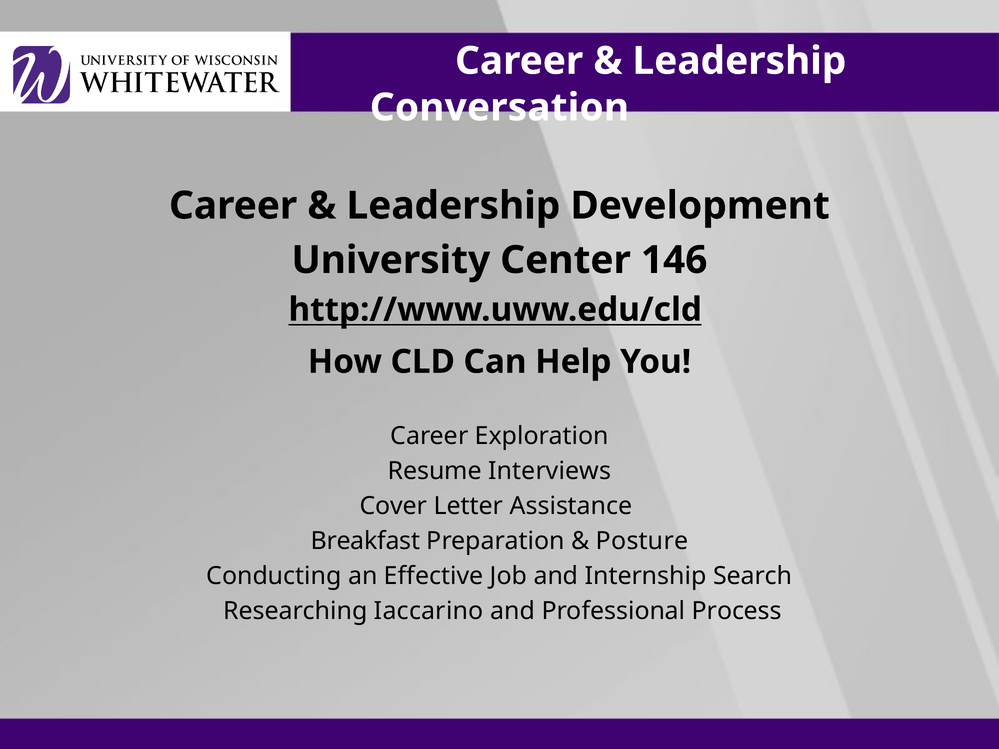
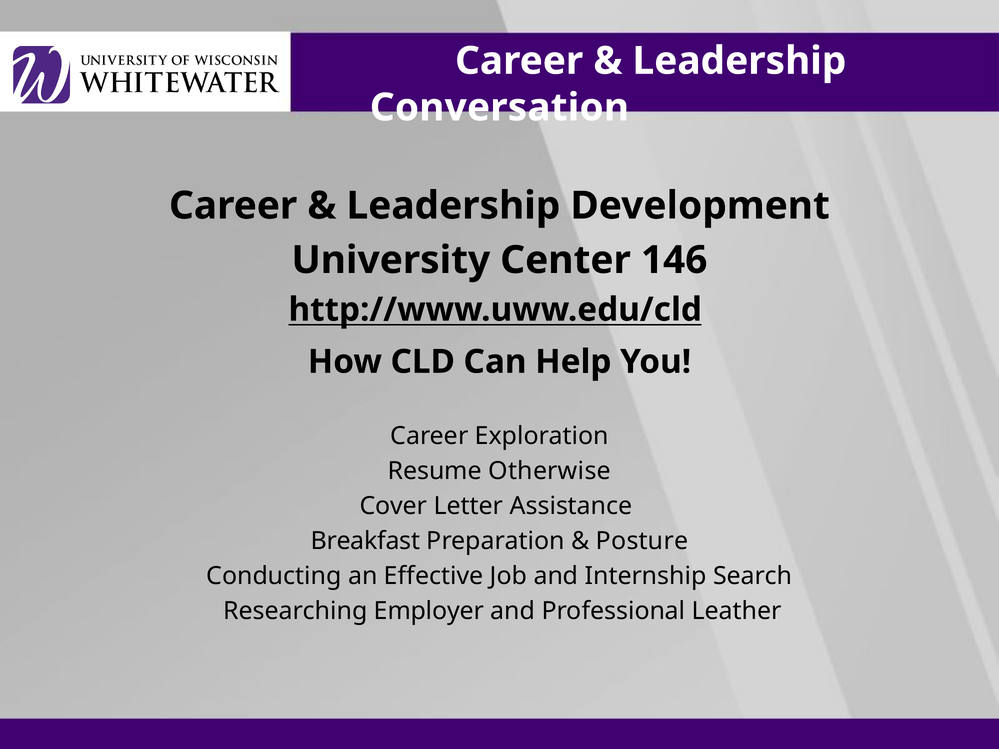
Interviews: Interviews -> Otherwise
Iaccarino: Iaccarino -> Employer
Process: Process -> Leather
